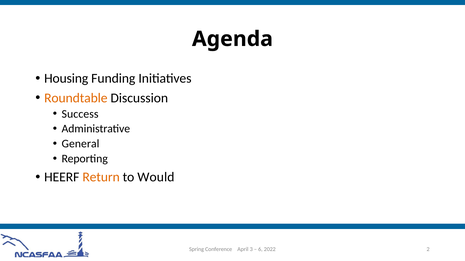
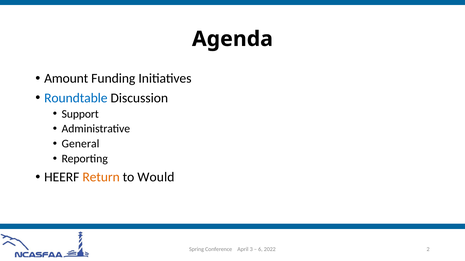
Housing: Housing -> Amount
Roundtable colour: orange -> blue
Success: Success -> Support
